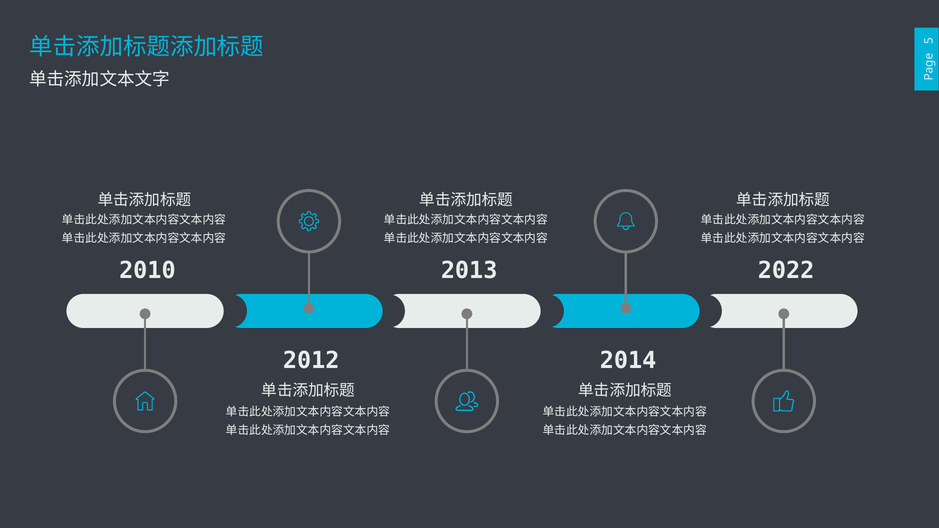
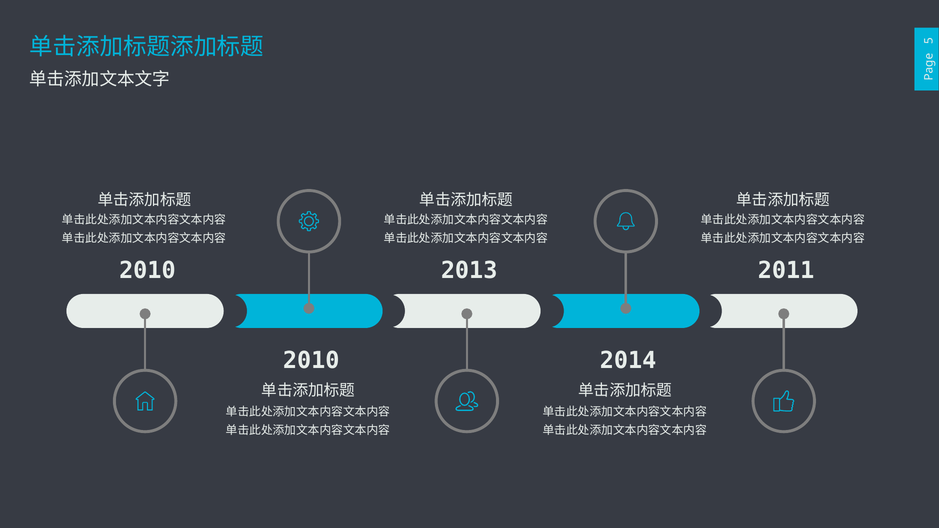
2022: 2022 -> 2011
2012 at (311, 361): 2012 -> 2010
